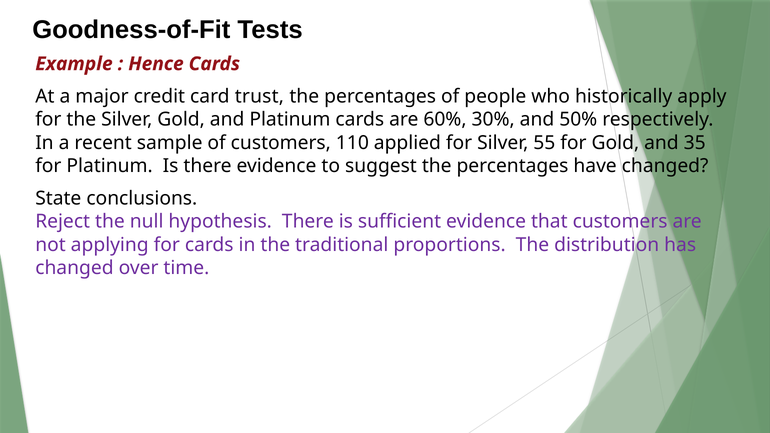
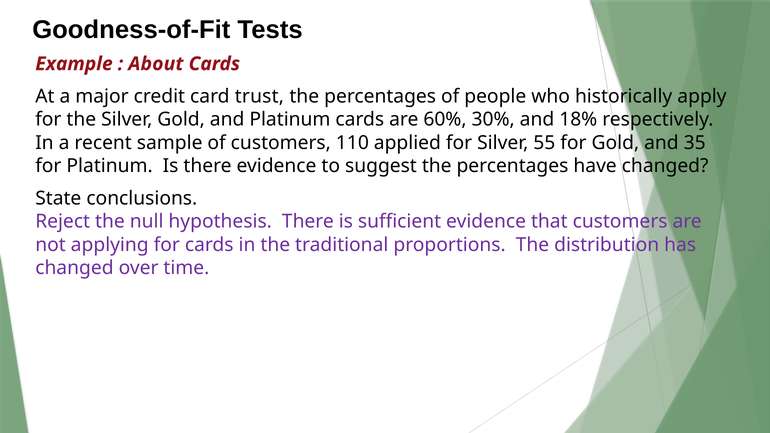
Hence: Hence -> About
50%: 50% -> 18%
